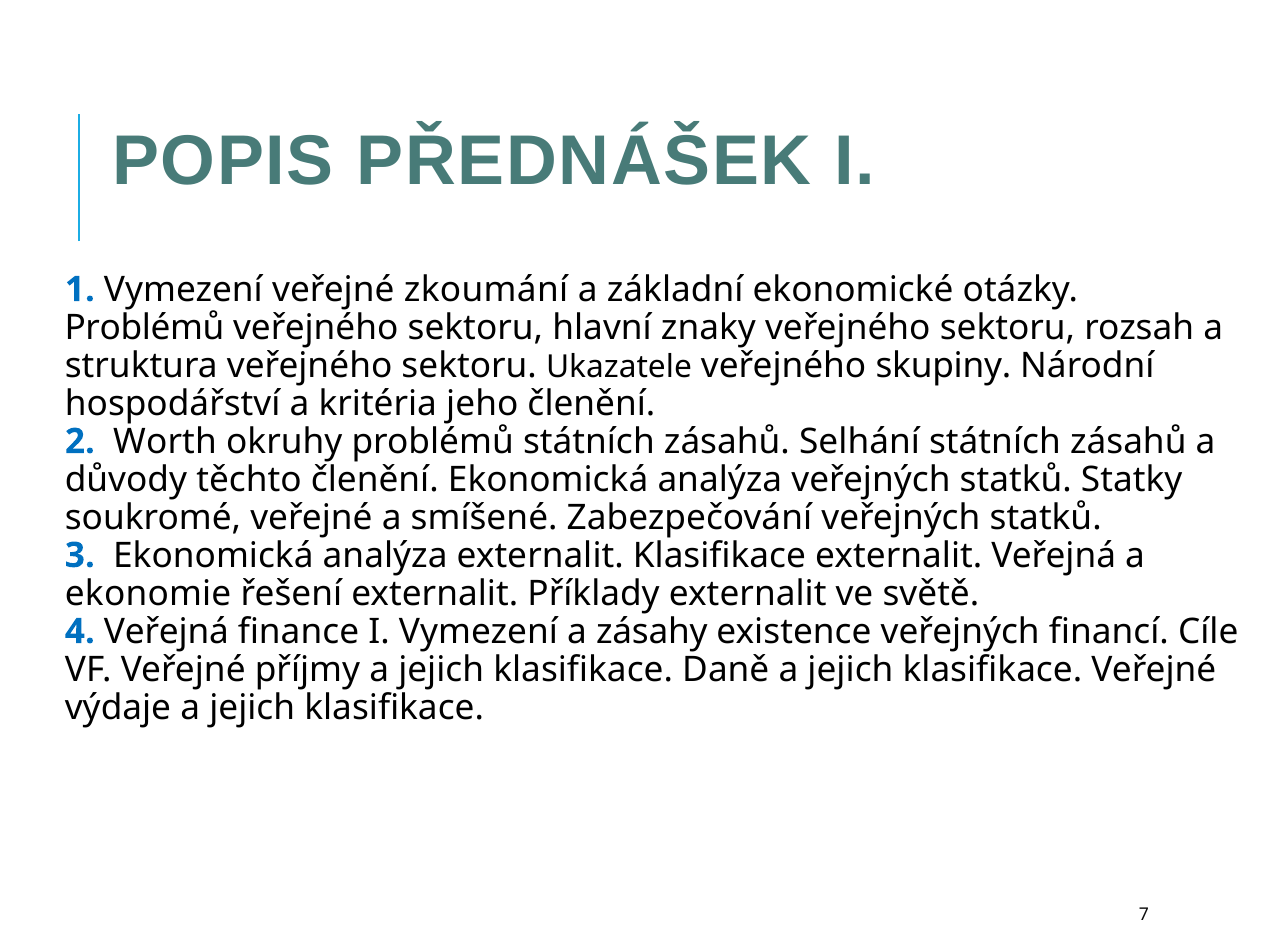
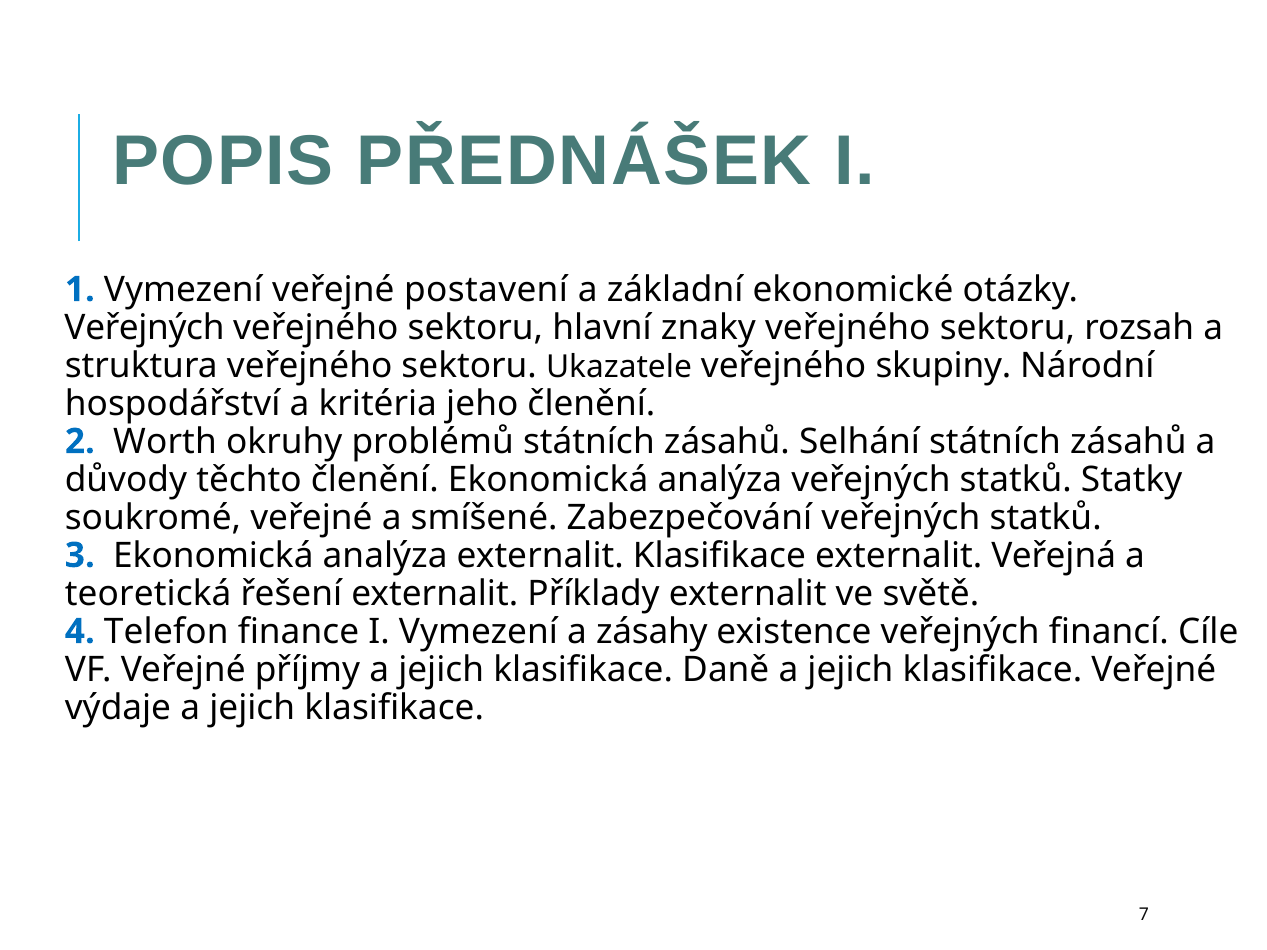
zkoumání: zkoumání -> postavení
Problémů at (145, 327): Problémů -> Veřejných
ekonomie: ekonomie -> teoretická
4 Veřejná: Veřejná -> Telefon
